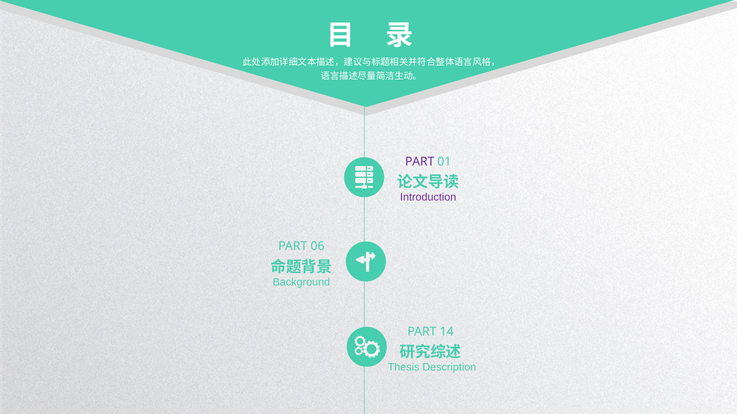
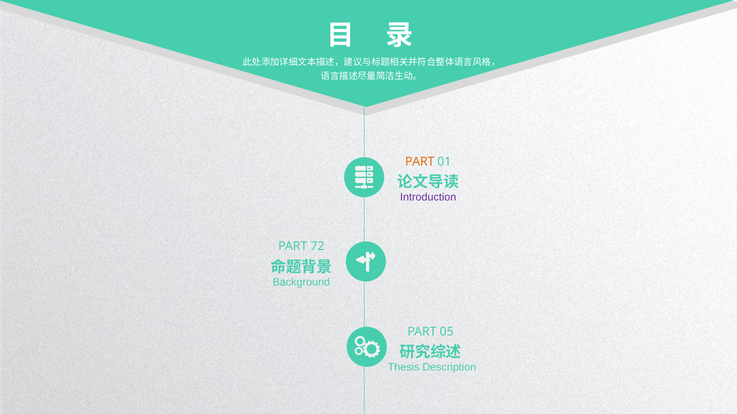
PART at (420, 162) colour: purple -> orange
06: 06 -> 72
14: 14 -> 05
